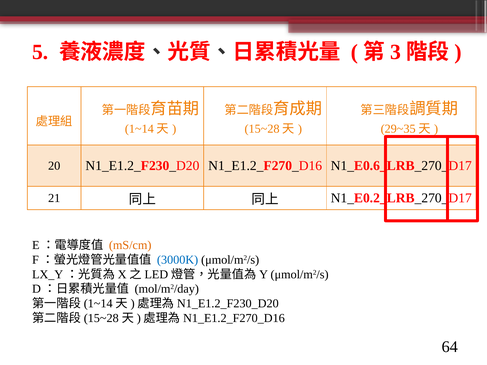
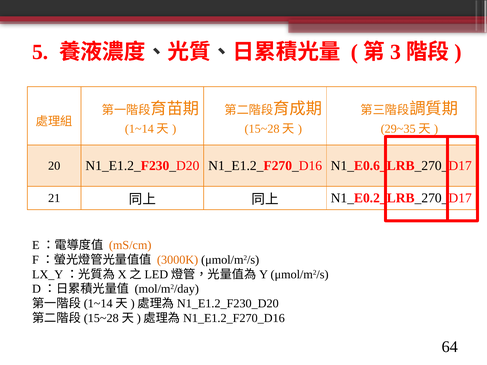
3000K colour: blue -> orange
